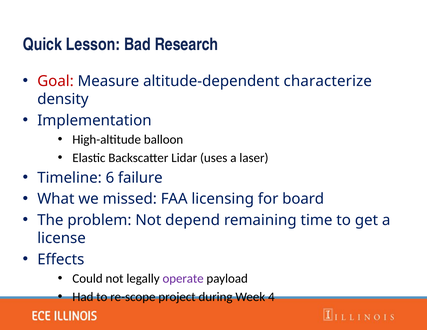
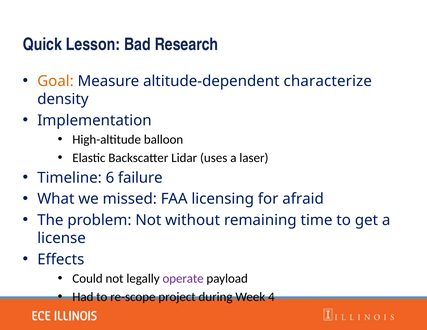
Goal colour: red -> orange
board: board -> afraid
depend: depend -> without
